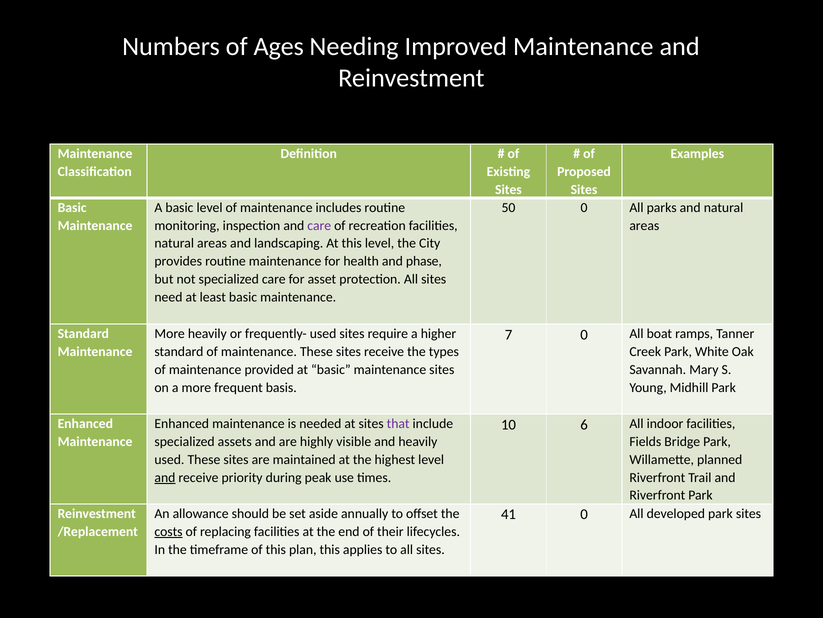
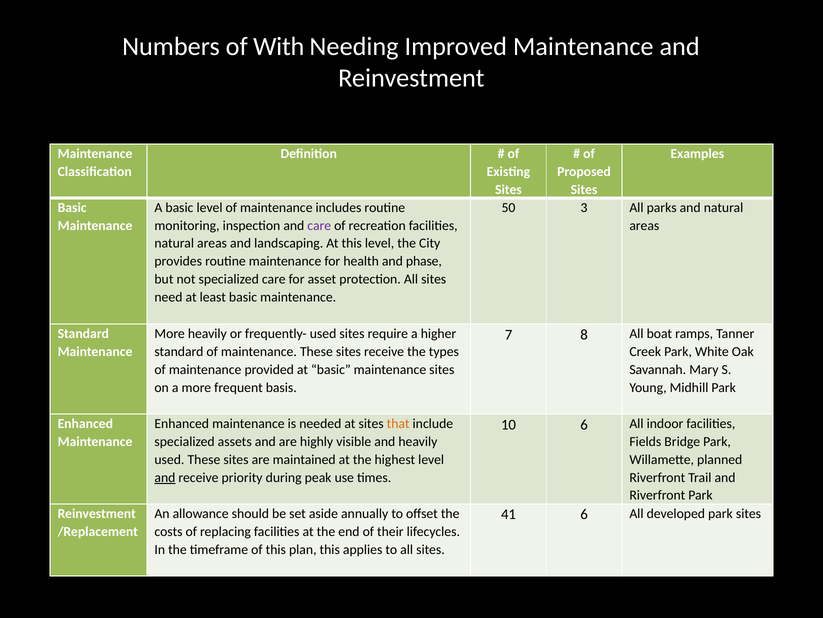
Ages: Ages -> With
50 0: 0 -> 3
7 0: 0 -> 8
that colour: purple -> orange
41 0: 0 -> 6
costs underline: present -> none
